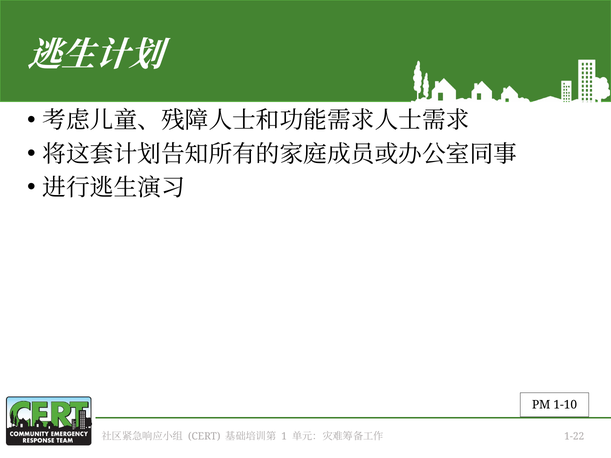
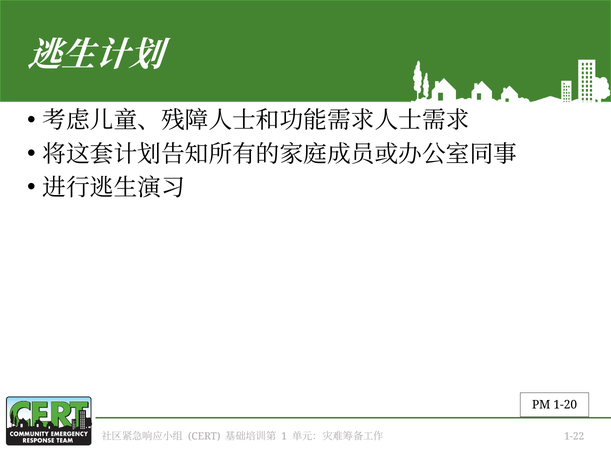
1-10: 1-10 -> 1-20
